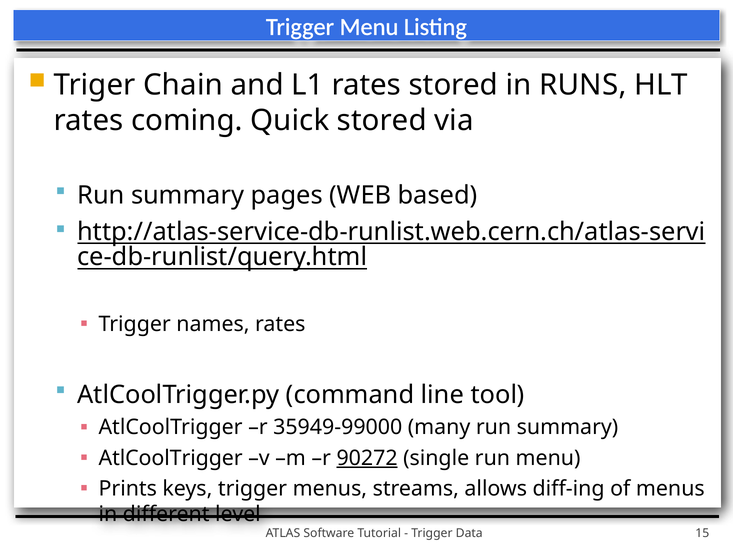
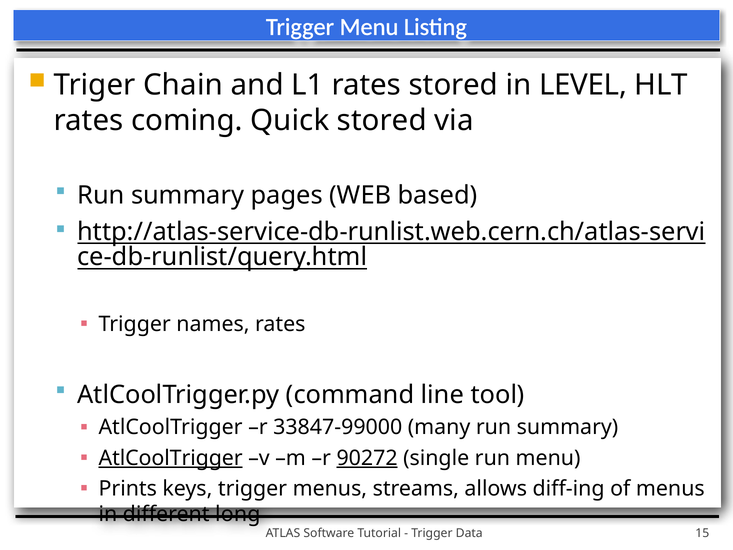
RUNS: RUNS -> LEVEL
35949‐99000: 35949‐99000 -> 33847‐99000
AtlCoolTrigger at (171, 458) underline: none -> present
level: level -> long
